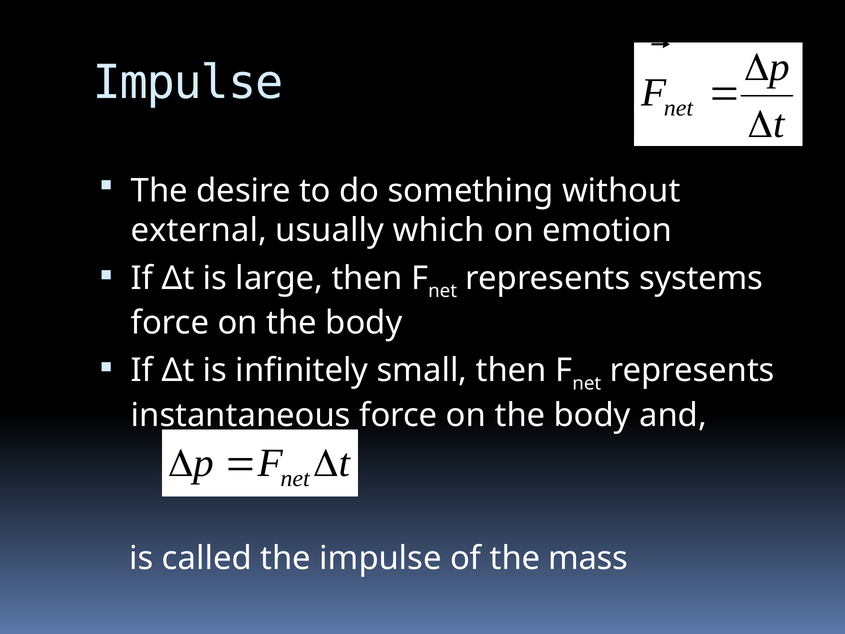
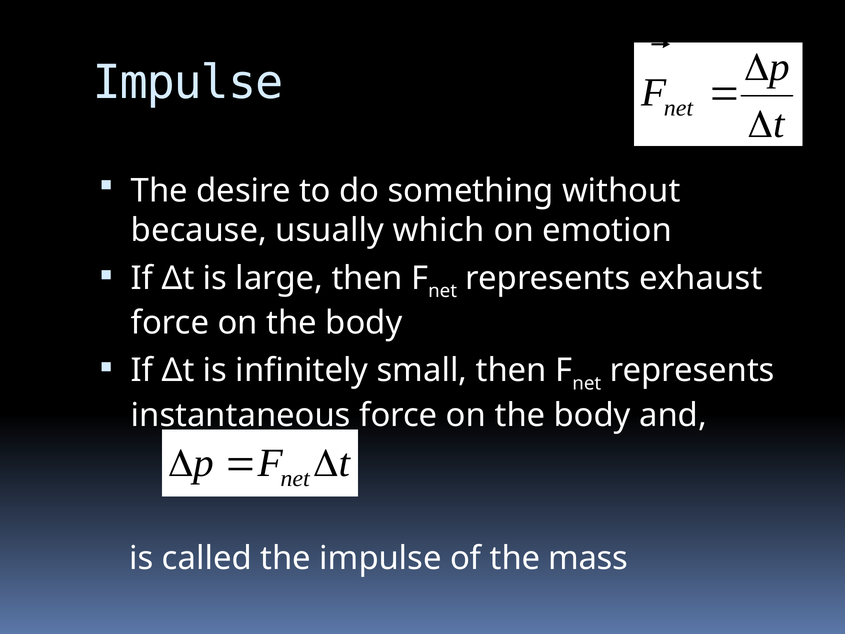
external: external -> because
systems: systems -> exhaust
